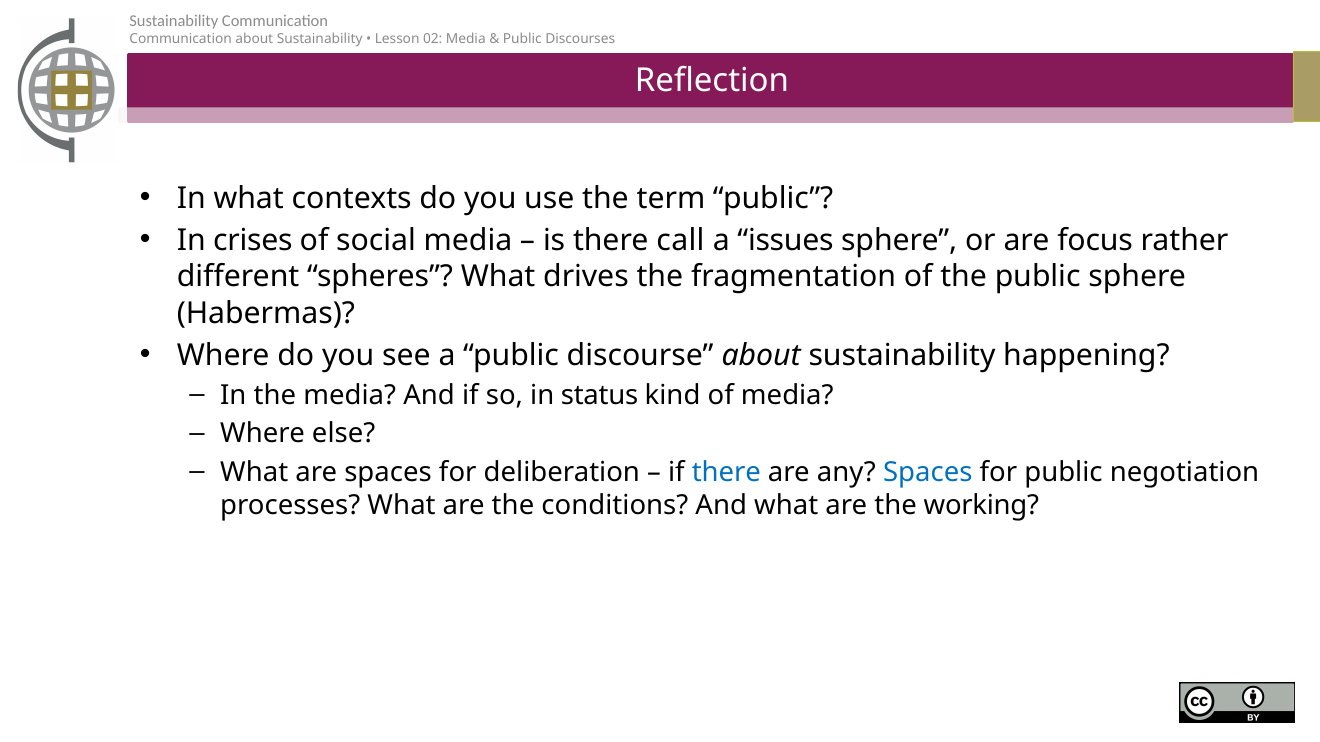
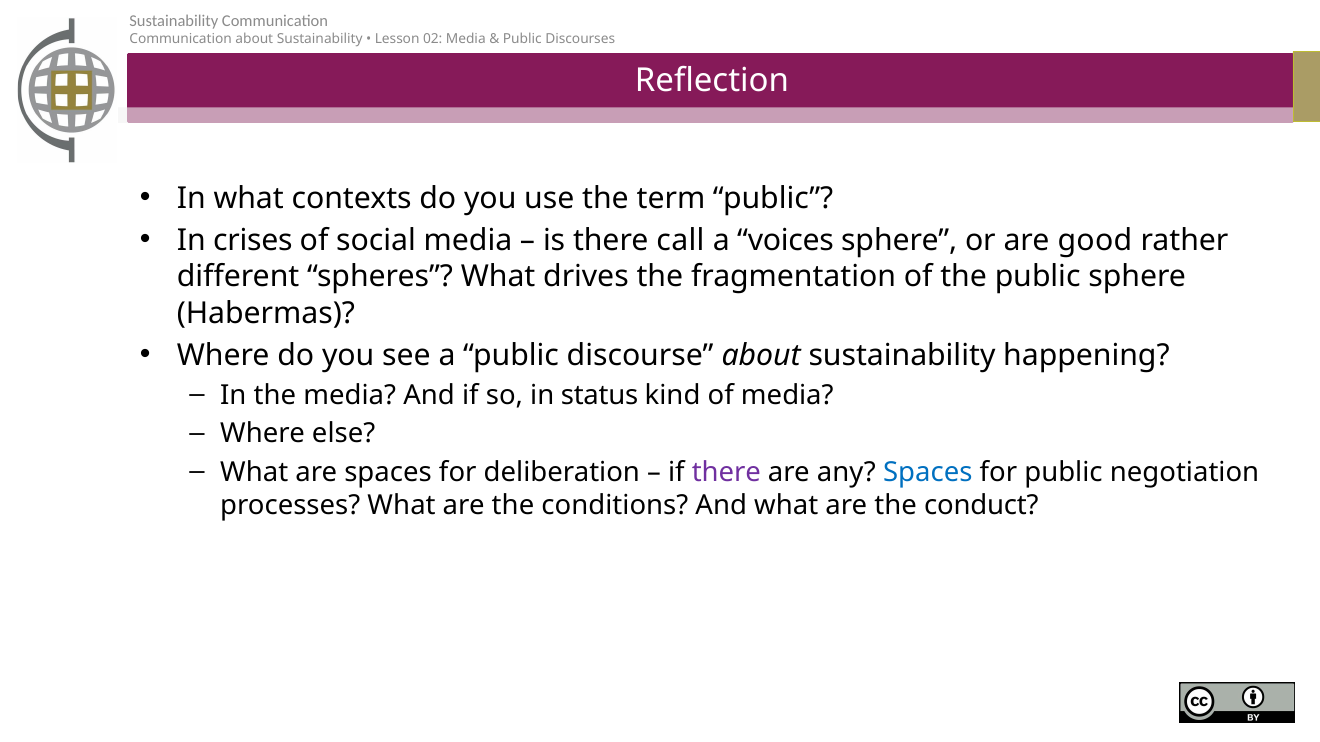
issues: issues -> voices
focus: focus -> good
there at (726, 473) colour: blue -> purple
working: working -> conduct
